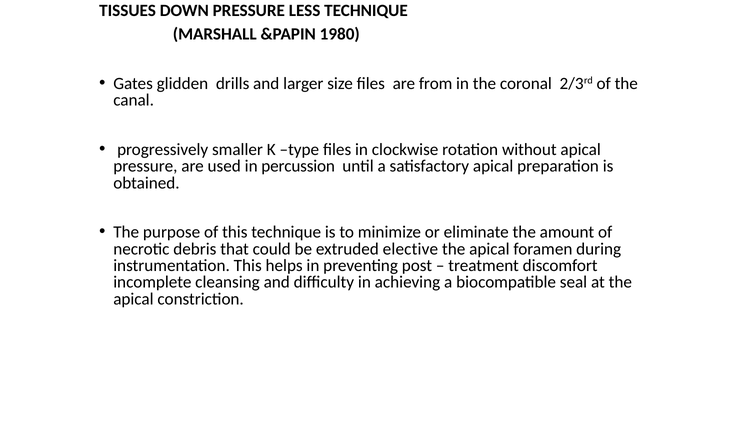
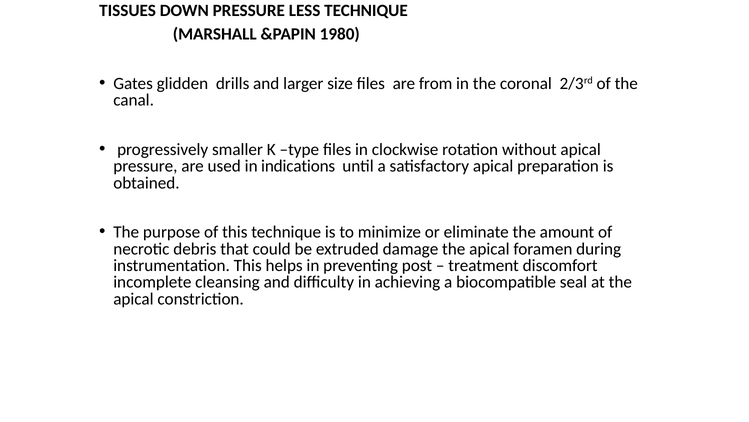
percussion: percussion -> indications
elective: elective -> damage
